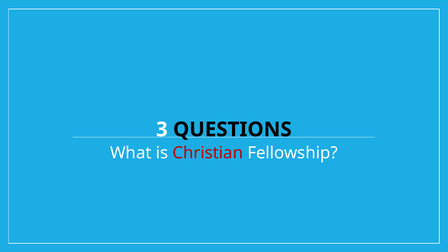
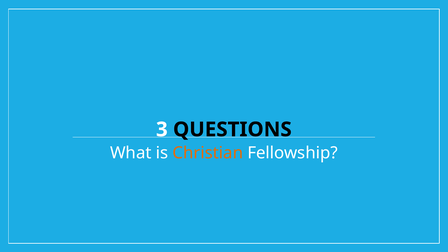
Christian colour: red -> orange
